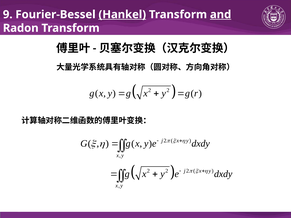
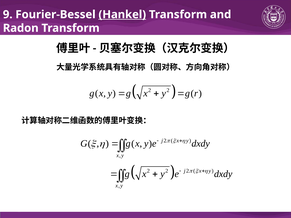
and underline: present -> none
